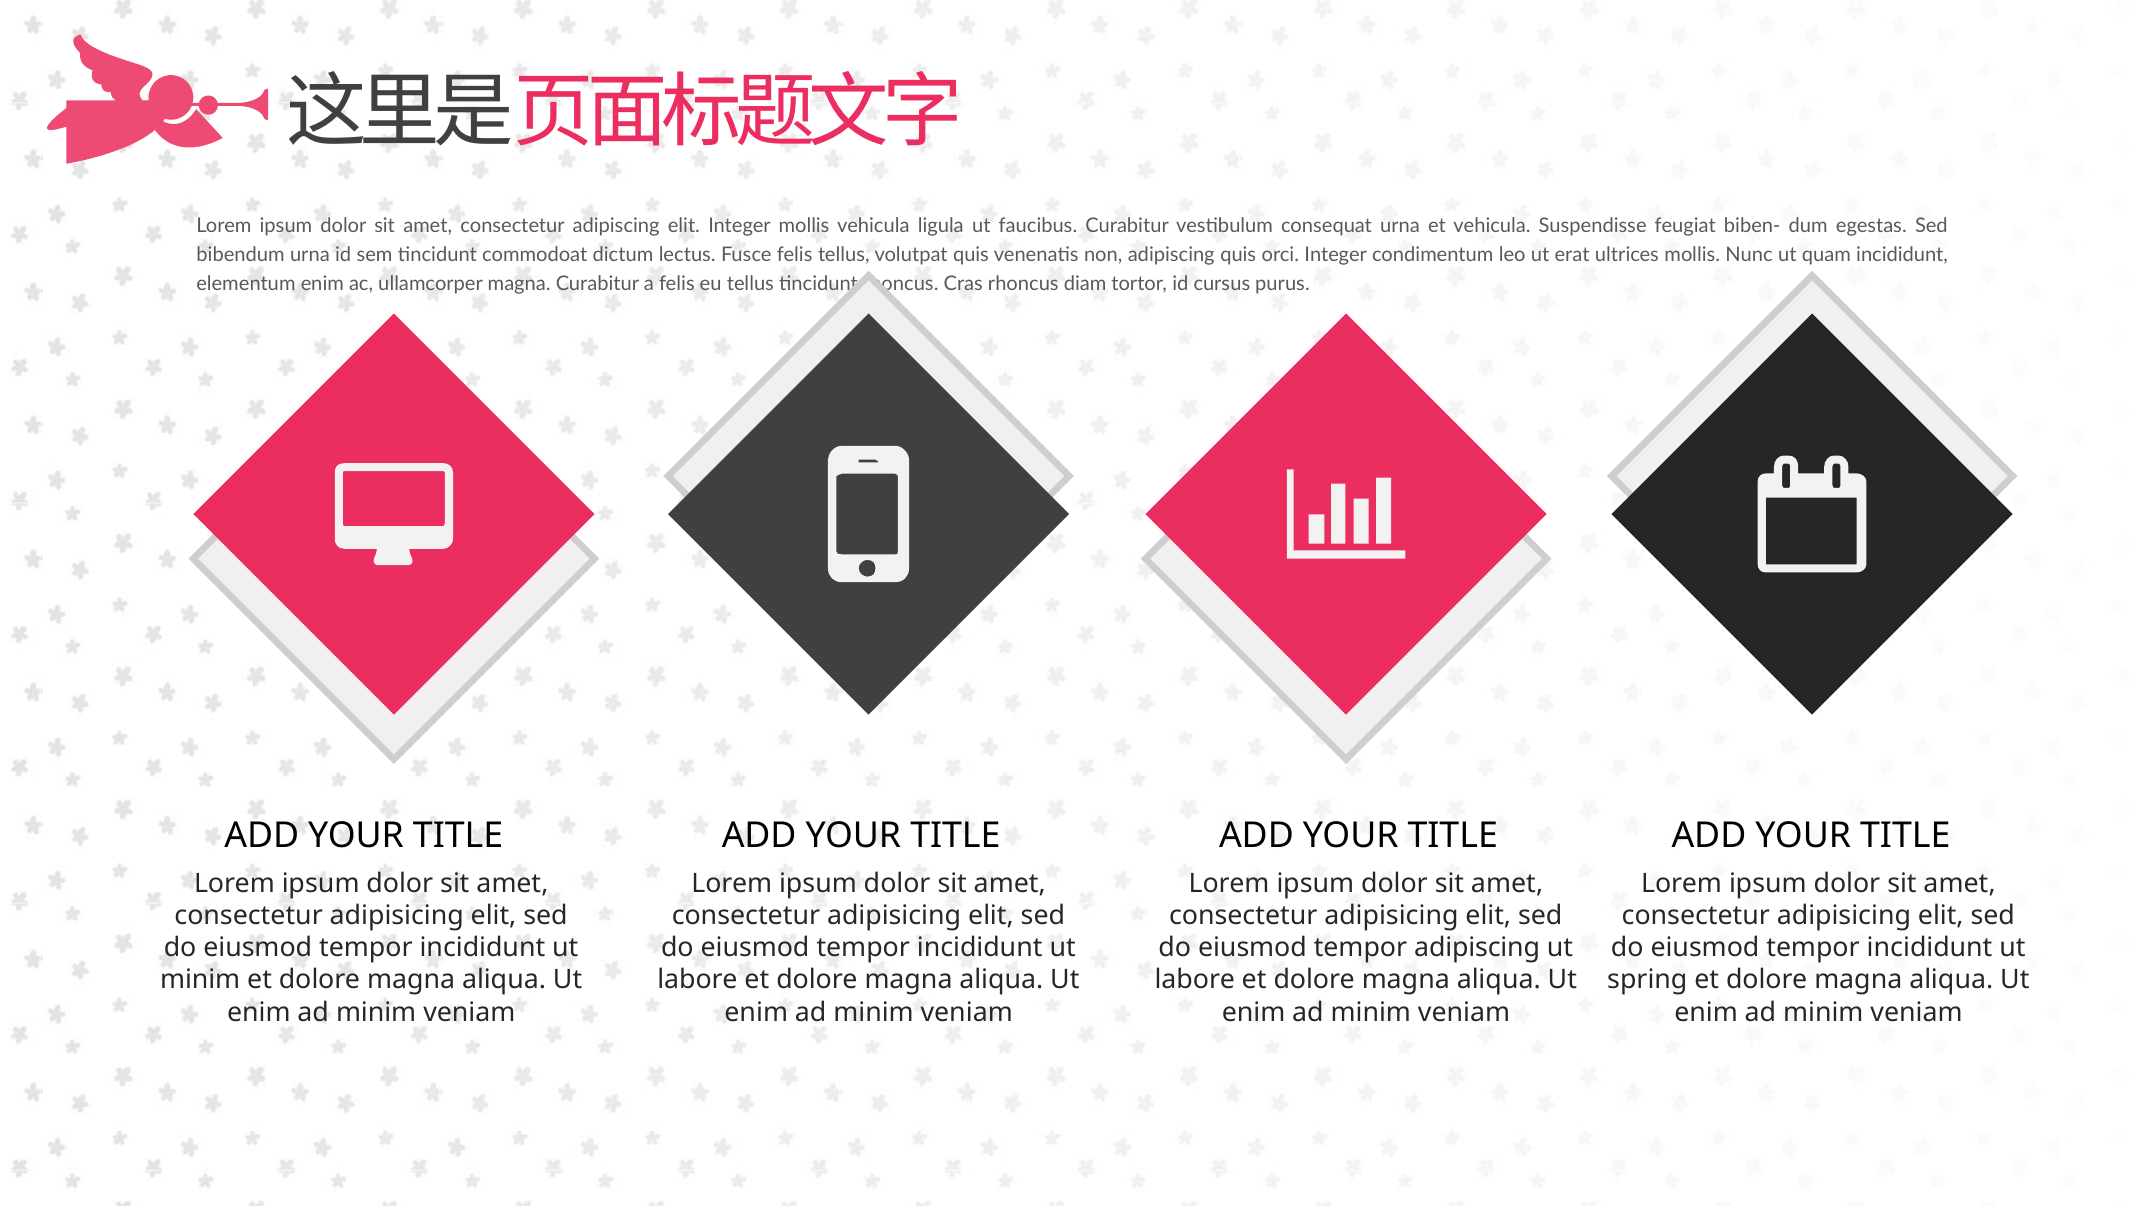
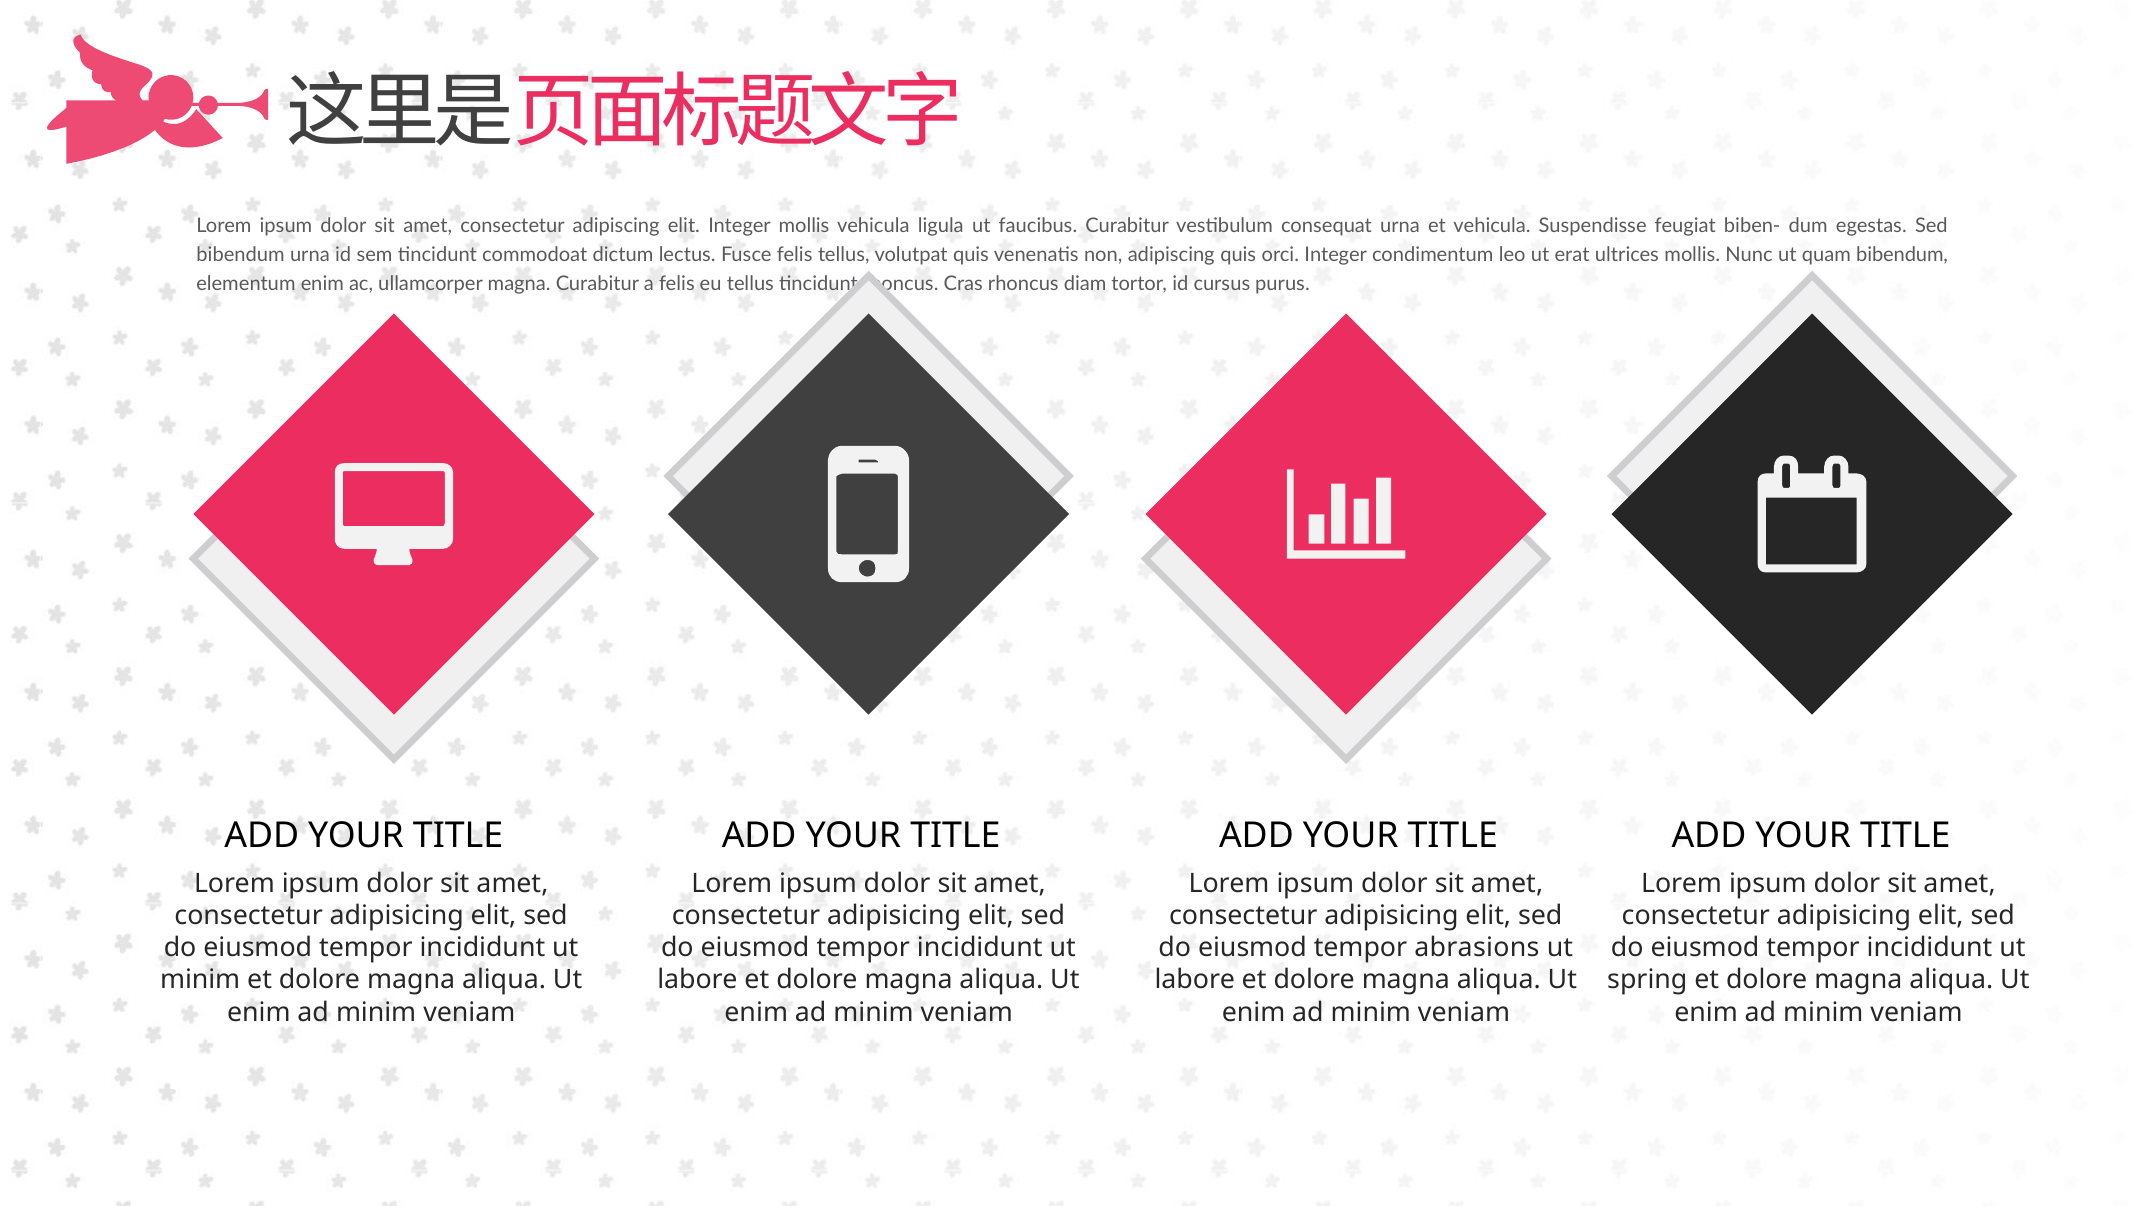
quam incididunt: incididunt -> bibendum
tempor adipiscing: adipiscing -> abrasions
